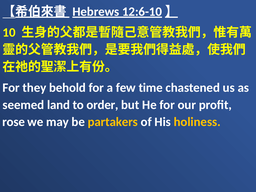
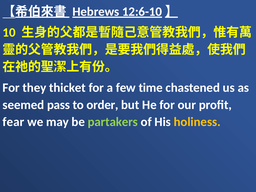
behold: behold -> thicket
land: land -> pass
rose: rose -> fear
partakers colour: yellow -> light green
